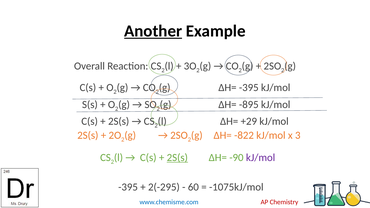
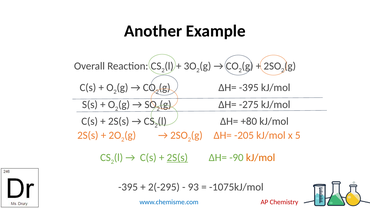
Another underline: present -> none
-895: -895 -> -275
+29: +29 -> +80
-822: -822 -> -205
3: 3 -> 5
kJ/mol at (261, 158) colour: purple -> orange
60: 60 -> 93
